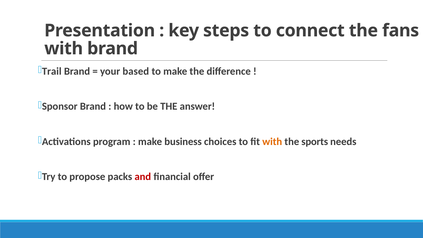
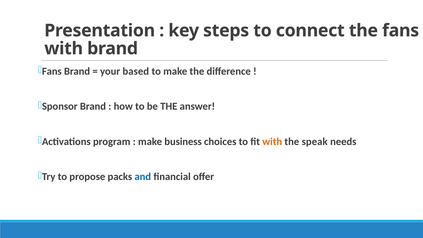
Trail at (52, 71): Trail -> Fans
sports: sports -> speak
and colour: red -> blue
